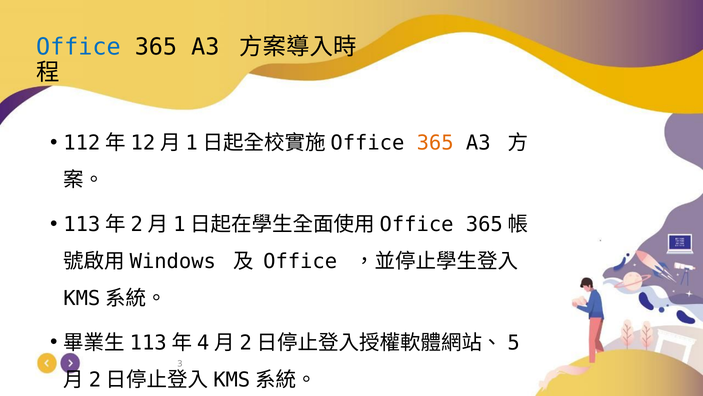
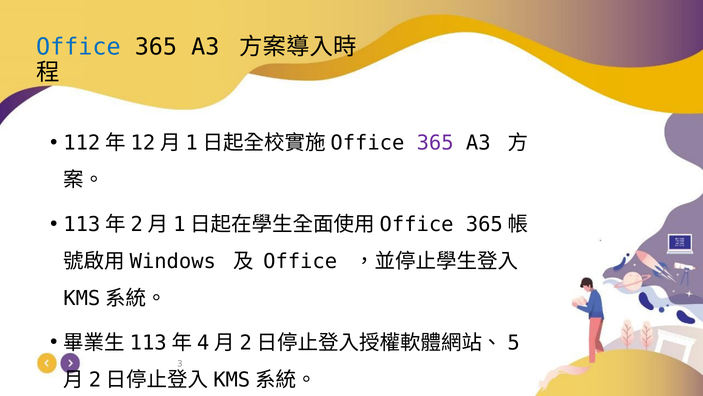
365 at (435, 143) colour: orange -> purple
